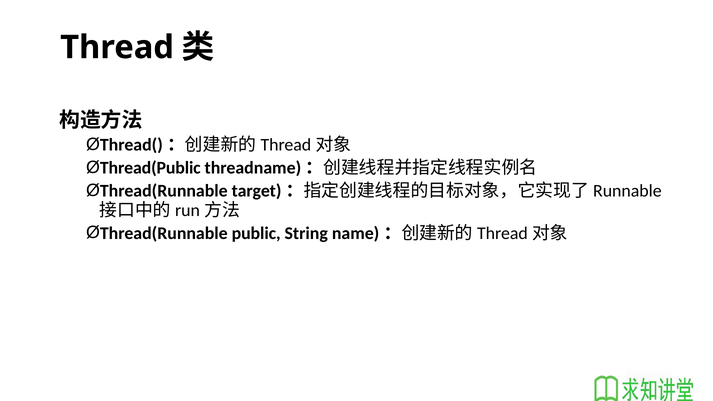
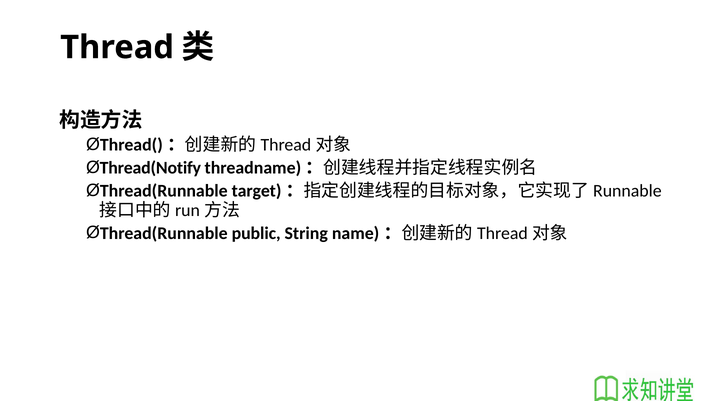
Thread(Public: Thread(Public -> Thread(Notify
